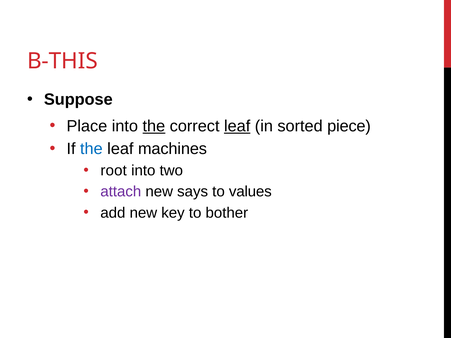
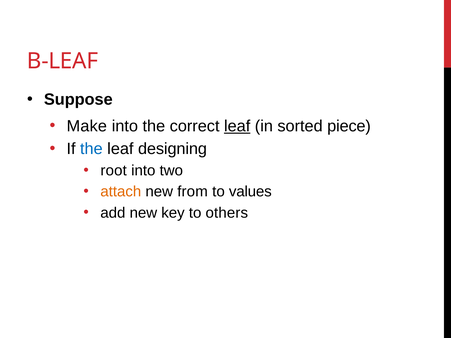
B-THIS: B-THIS -> B-LEAF
Place: Place -> Make
the at (154, 126) underline: present -> none
machines: machines -> designing
attach colour: purple -> orange
says: says -> from
bother: bother -> others
